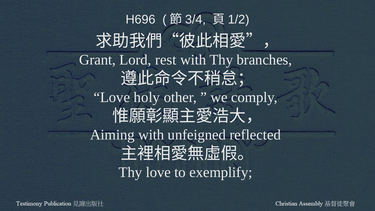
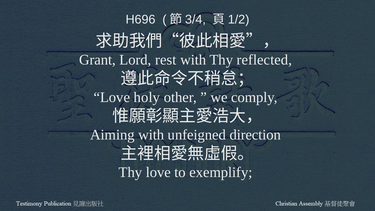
branches: branches -> reflected
reflected: reflected -> direction
